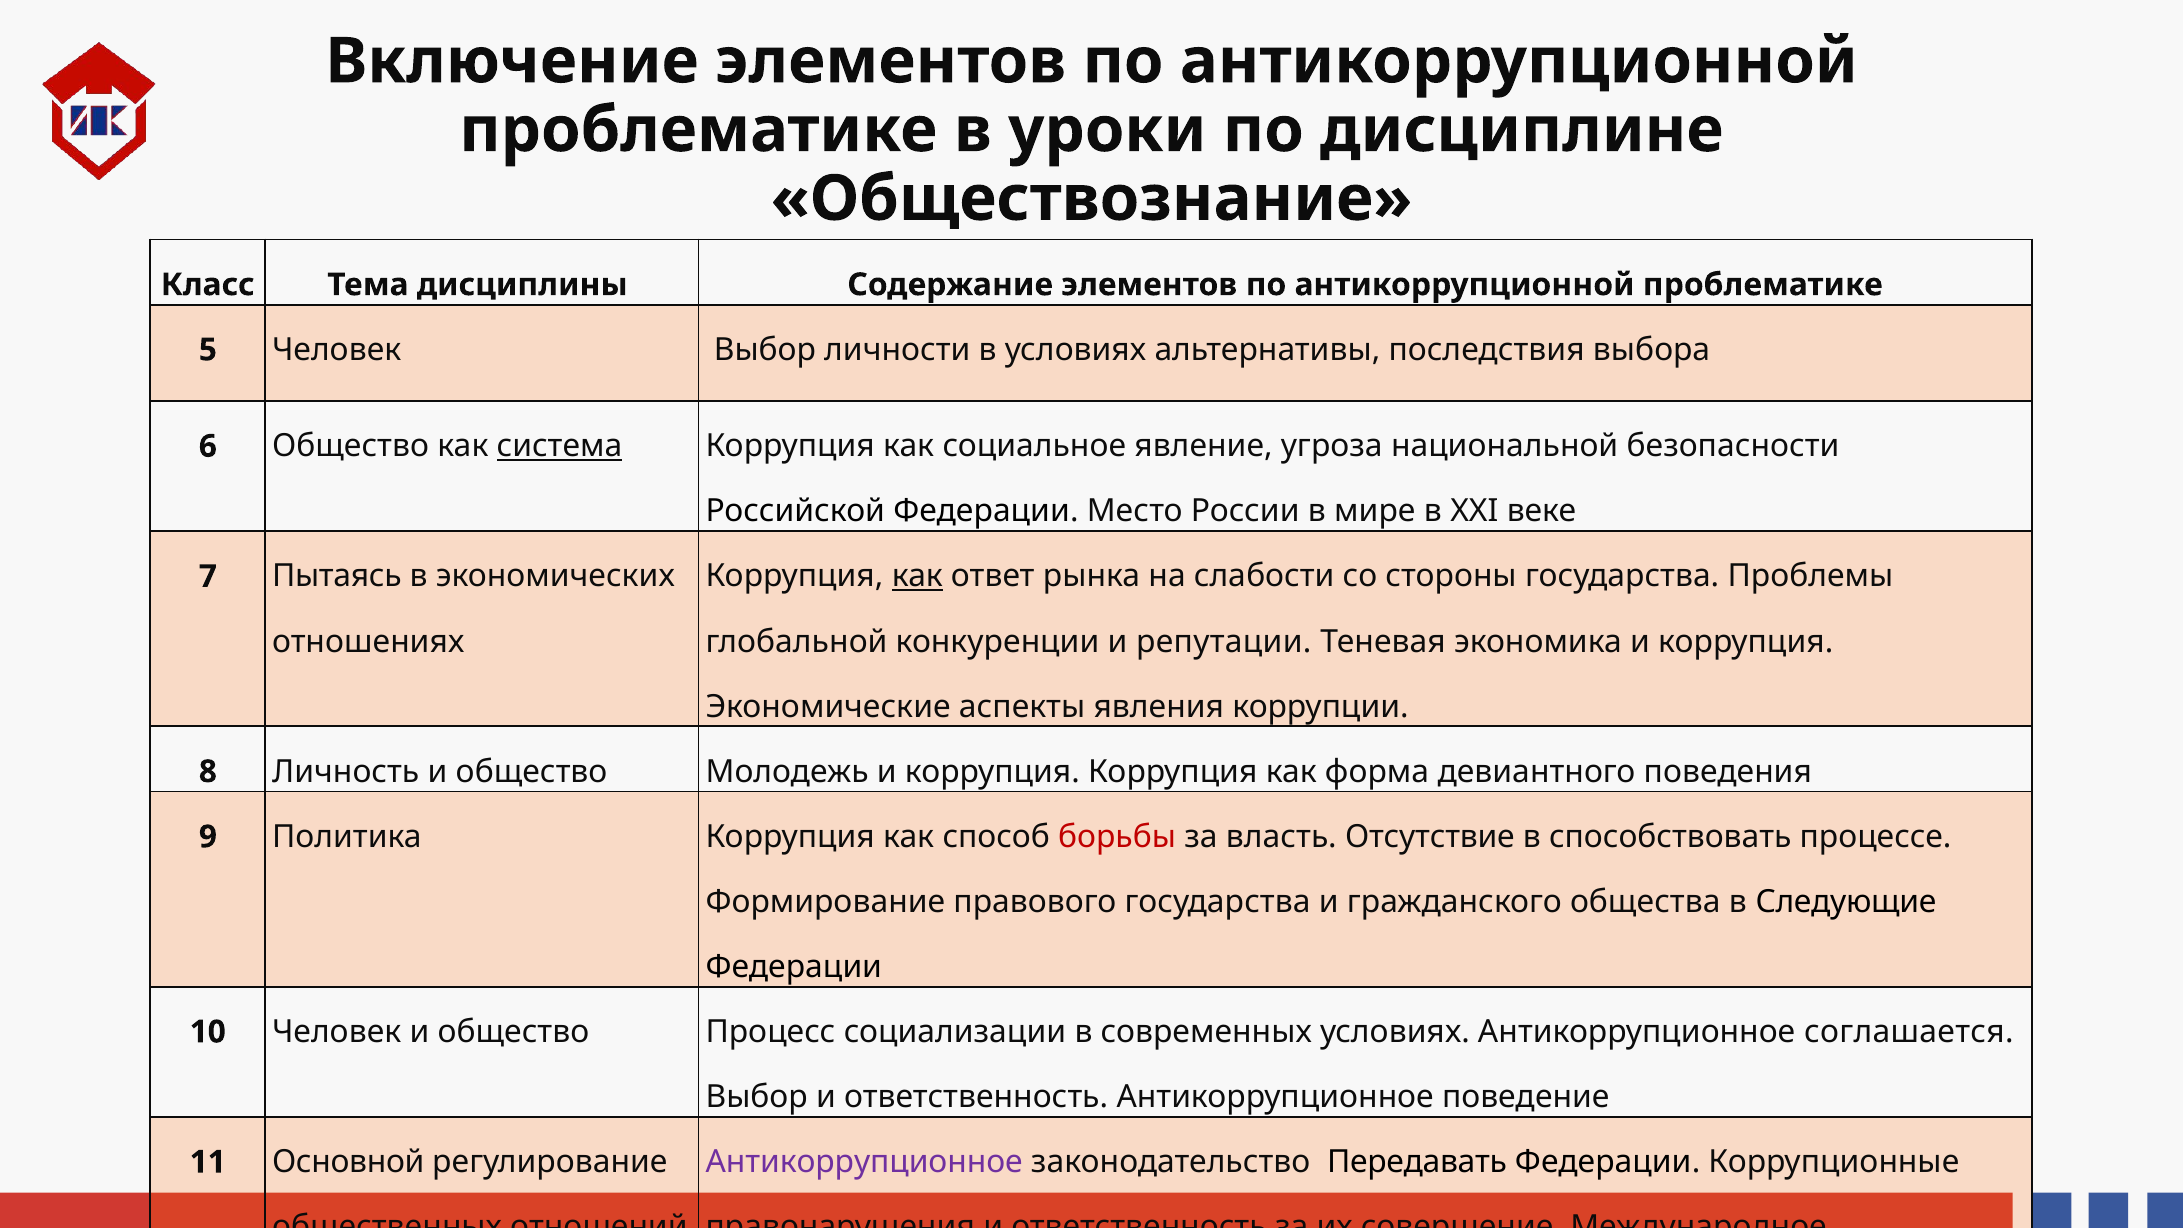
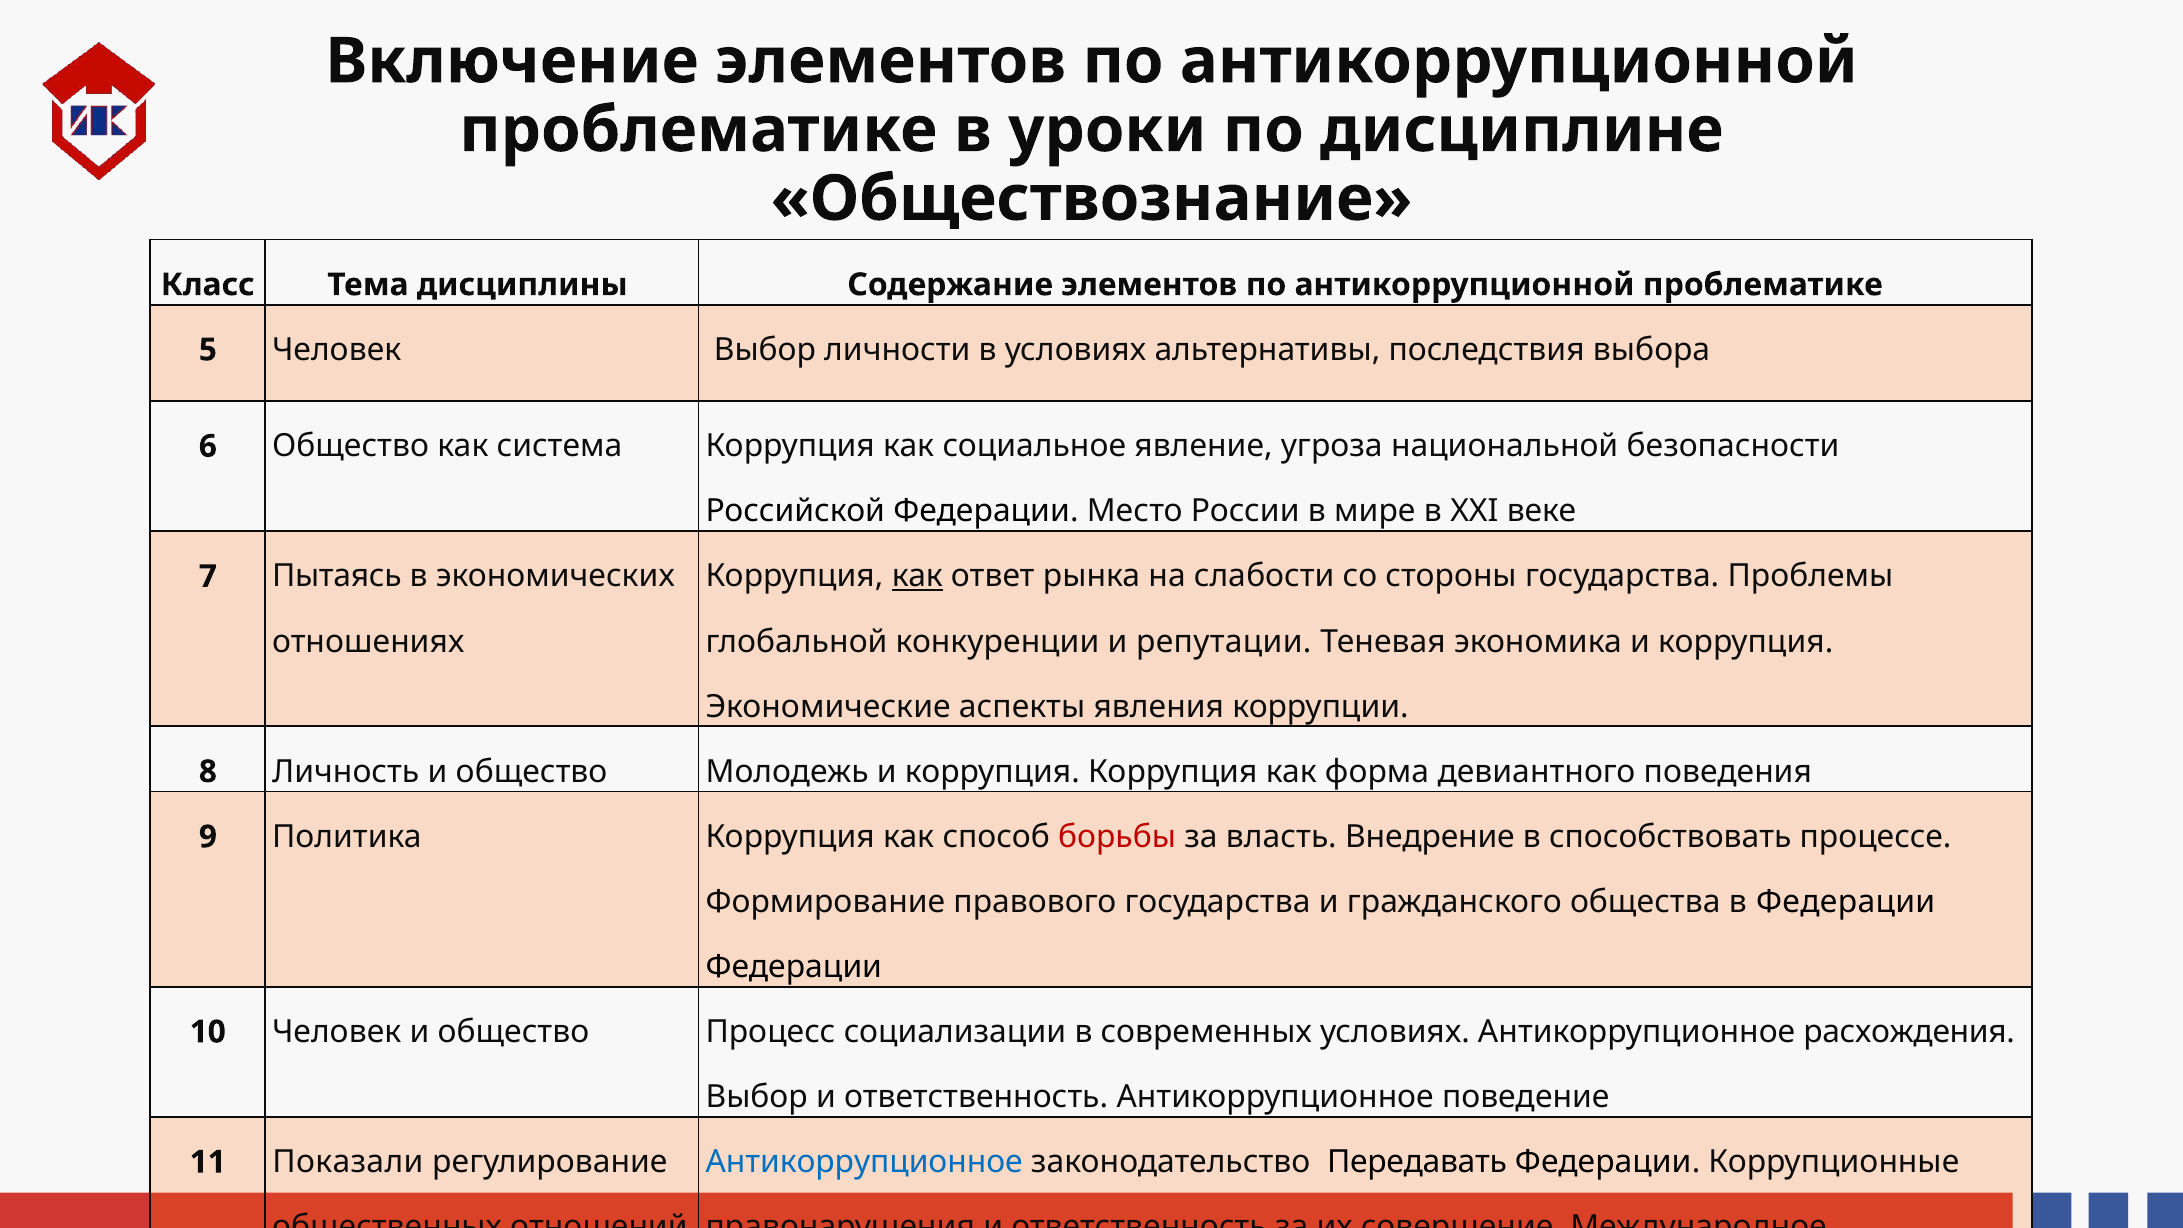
система underline: present -> none
Отсутствие: Отсутствие -> Внедрение
в Следующие: Следующие -> Федерации
соглашается: соглашается -> расхождения
Антикоррупционное at (864, 1162) colour: purple -> blue
Основной: Основной -> Показали
